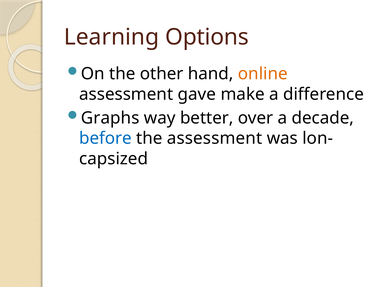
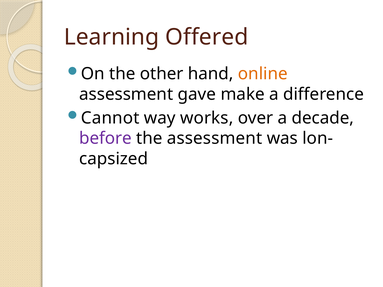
Options: Options -> Offered
Graphs: Graphs -> Cannot
better: better -> works
before colour: blue -> purple
